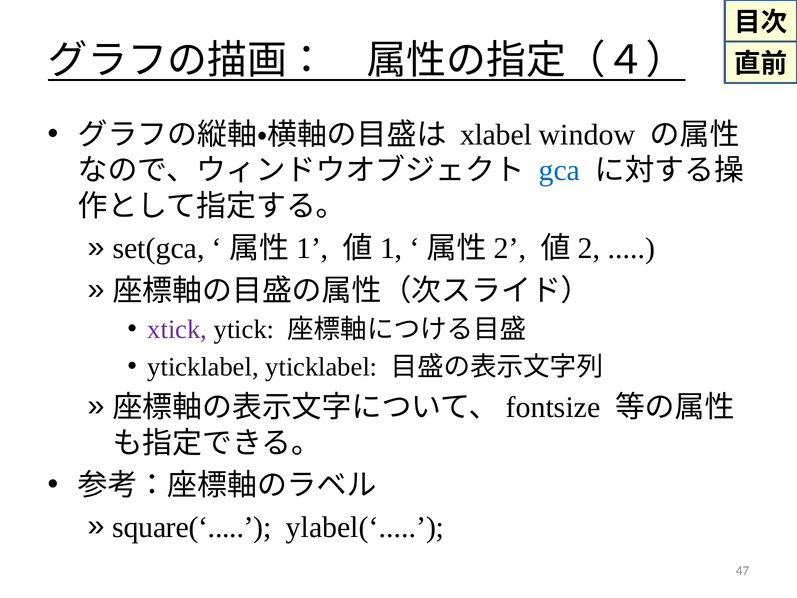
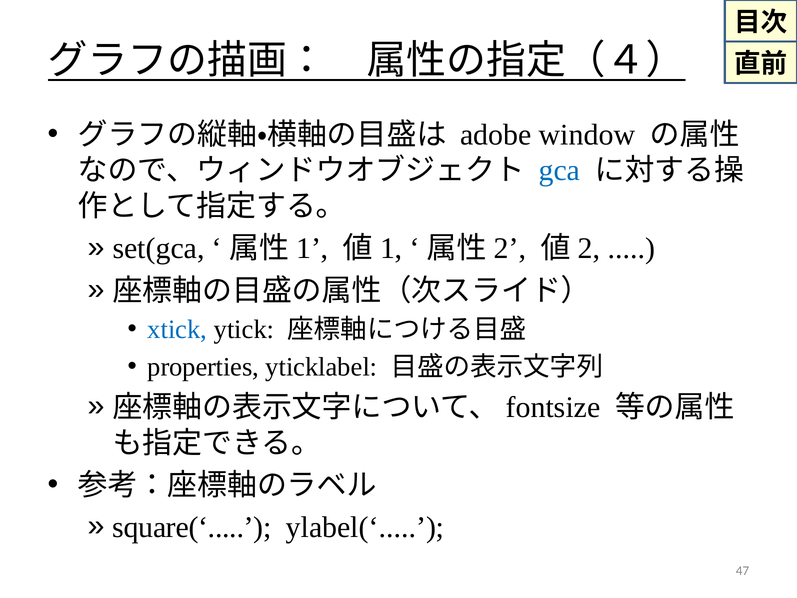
xlabel: xlabel -> adobe
xtick colour: purple -> blue
yticklabel at (203, 367): yticklabel -> properties
